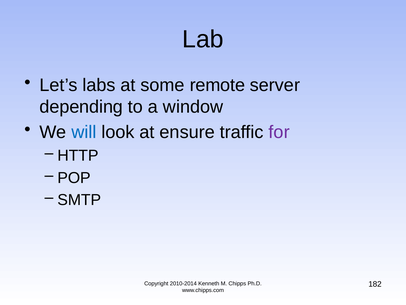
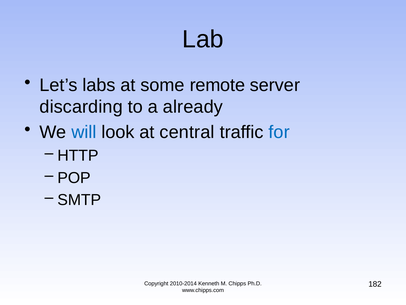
depending: depending -> discarding
window: window -> already
ensure: ensure -> central
for colour: purple -> blue
